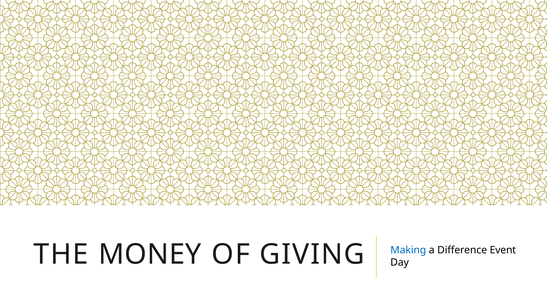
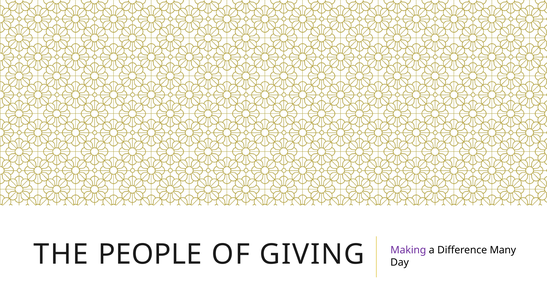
MONEY: MONEY -> PEOPLE
Making colour: blue -> purple
Event: Event -> Many
